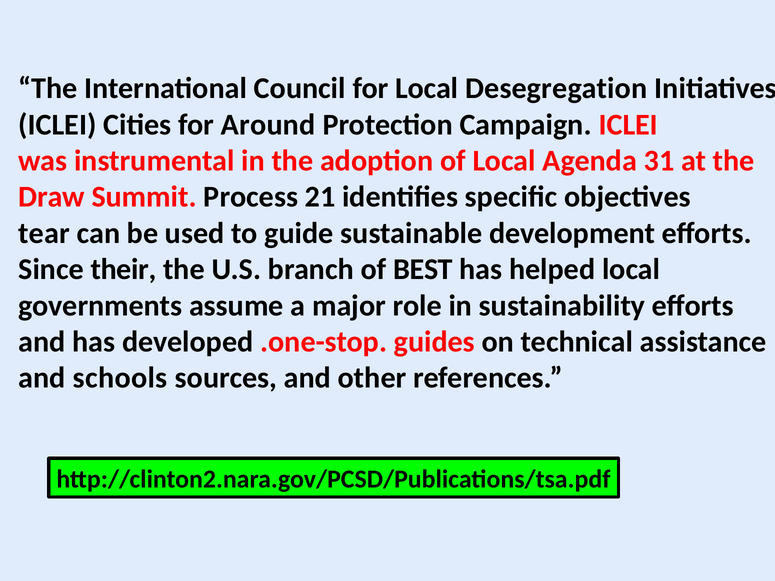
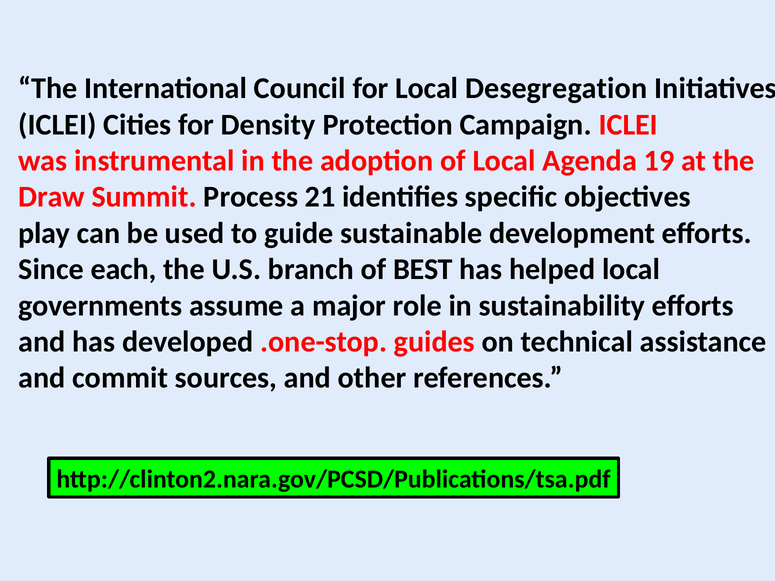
Around: Around -> Density
31: 31 -> 19
tear: tear -> play
their: their -> each
schools: schools -> commit
